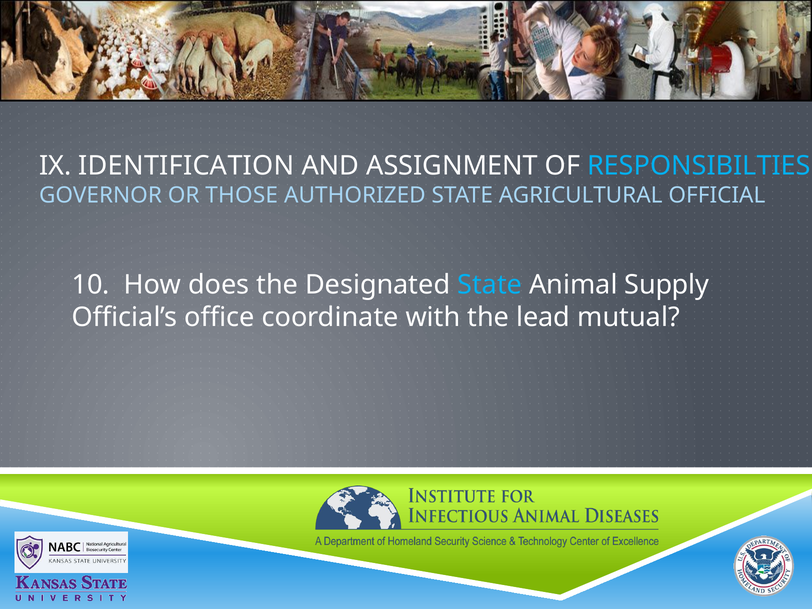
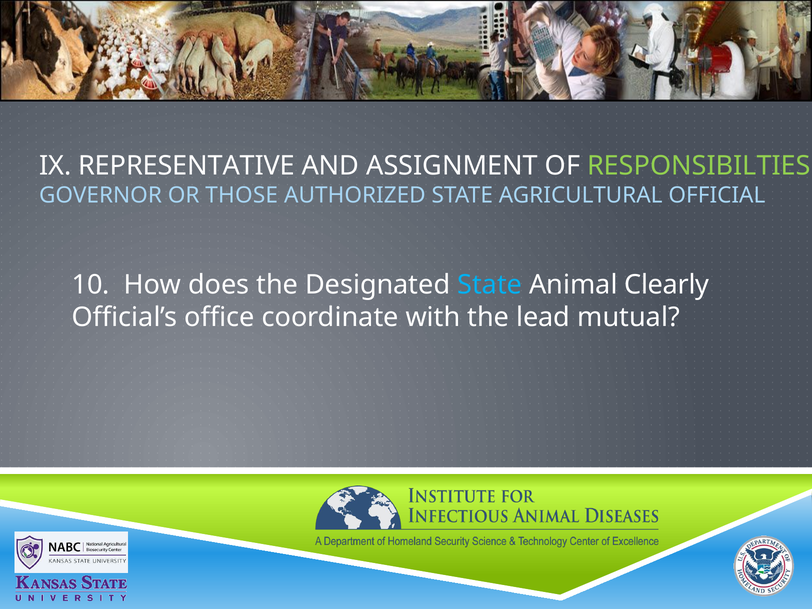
IDENTIFICATION: IDENTIFICATION -> REPRESENTATIVE
RESPONSIBILTIES colour: light blue -> light green
Supply: Supply -> Clearly
